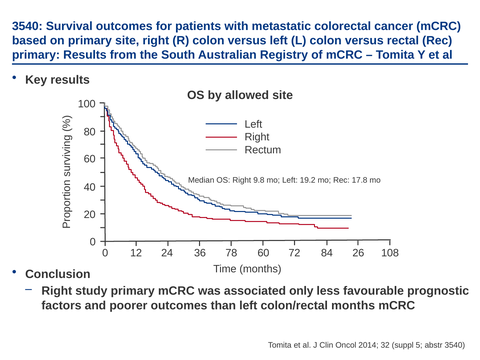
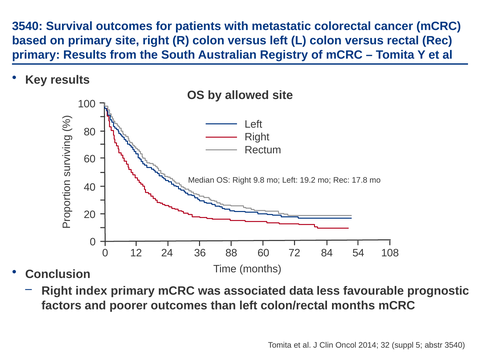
78: 78 -> 88
26: 26 -> 54
study: study -> index
only: only -> data
